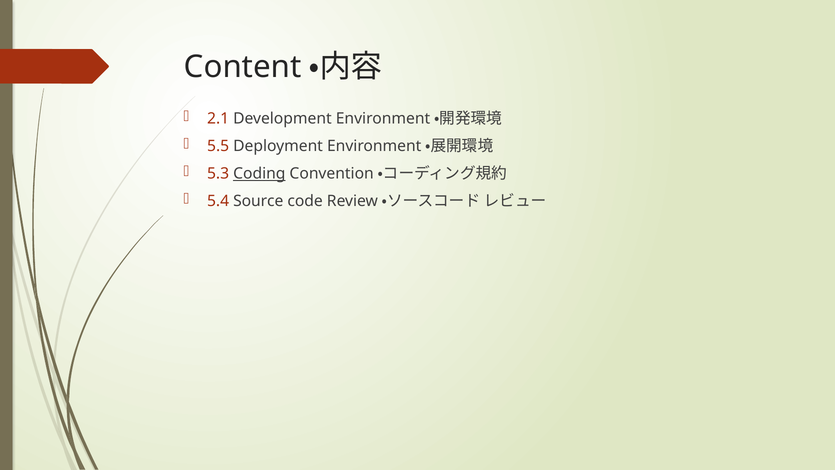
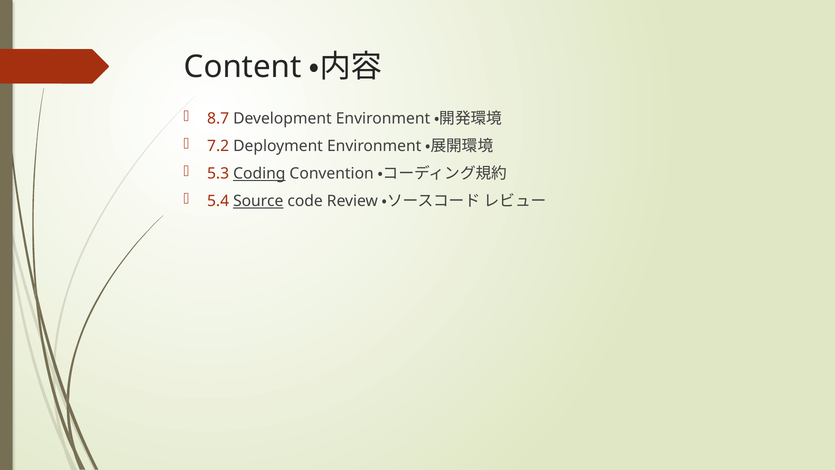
2.1: 2.1 -> 8.7
5.5: 5.5 -> 7.2
Source underline: none -> present
